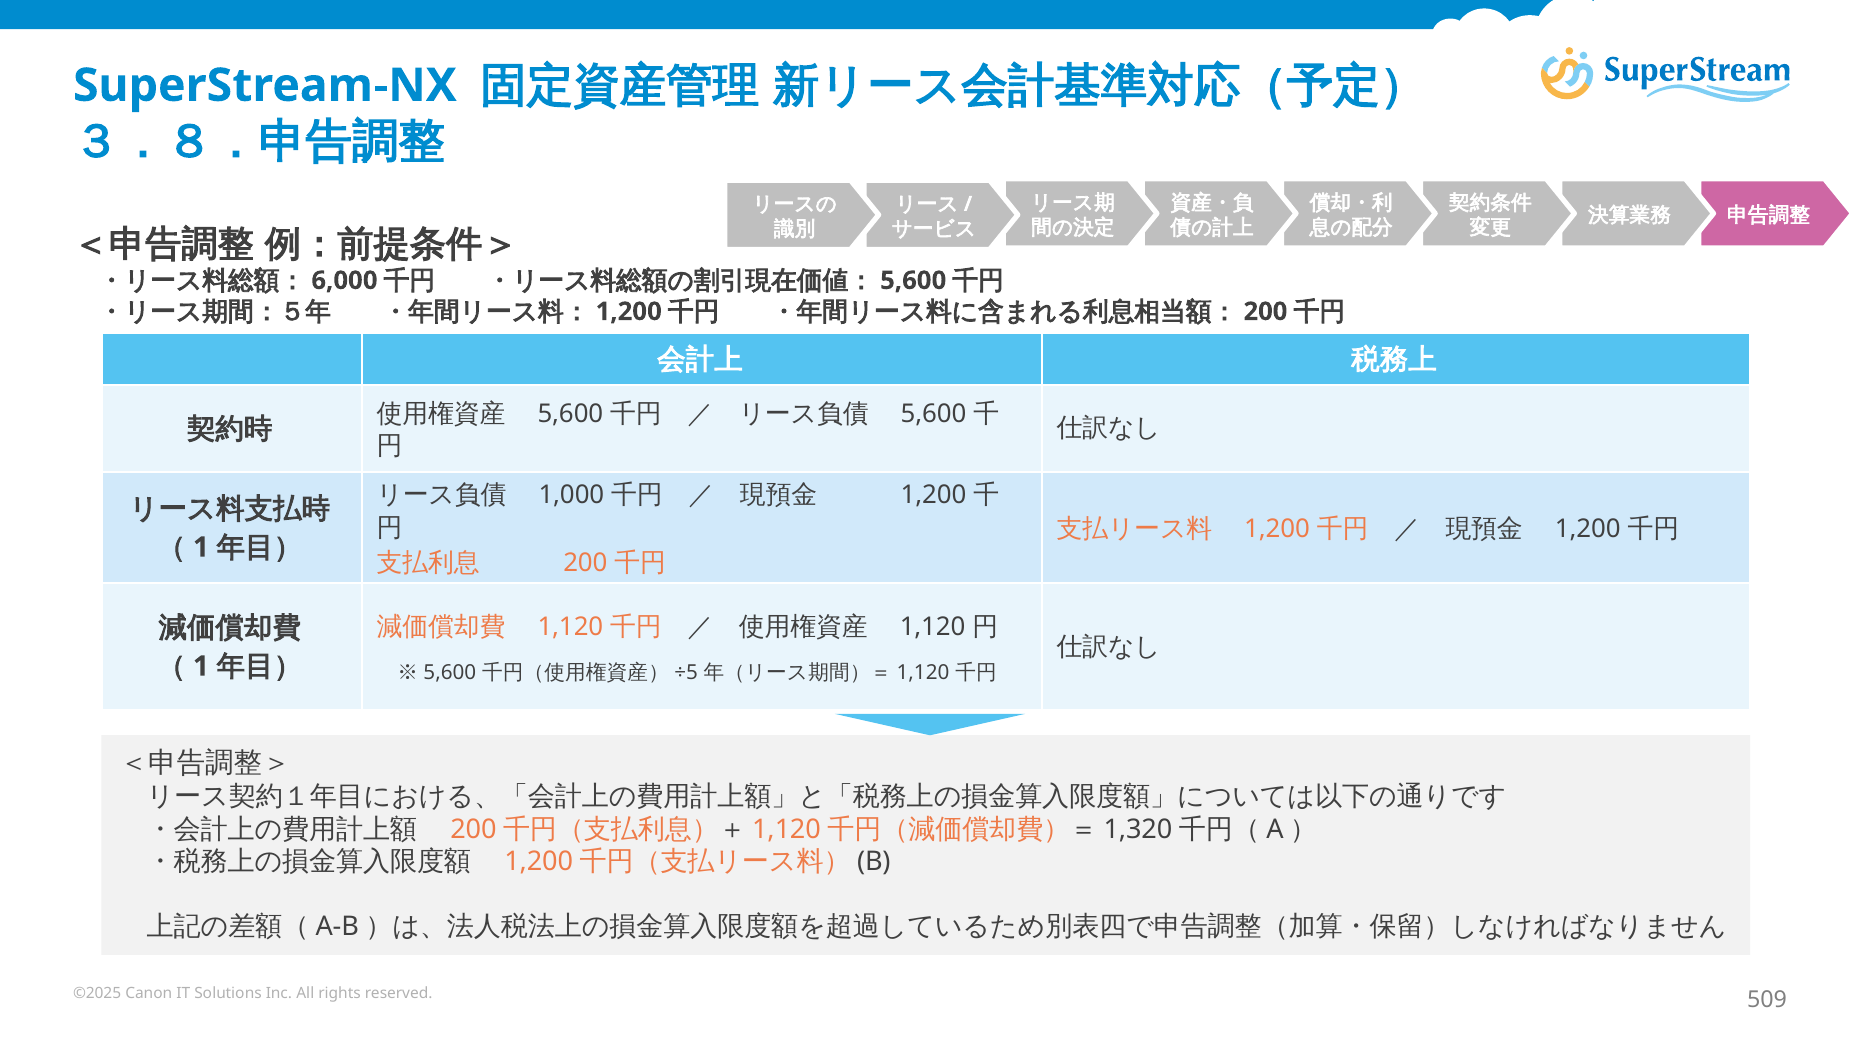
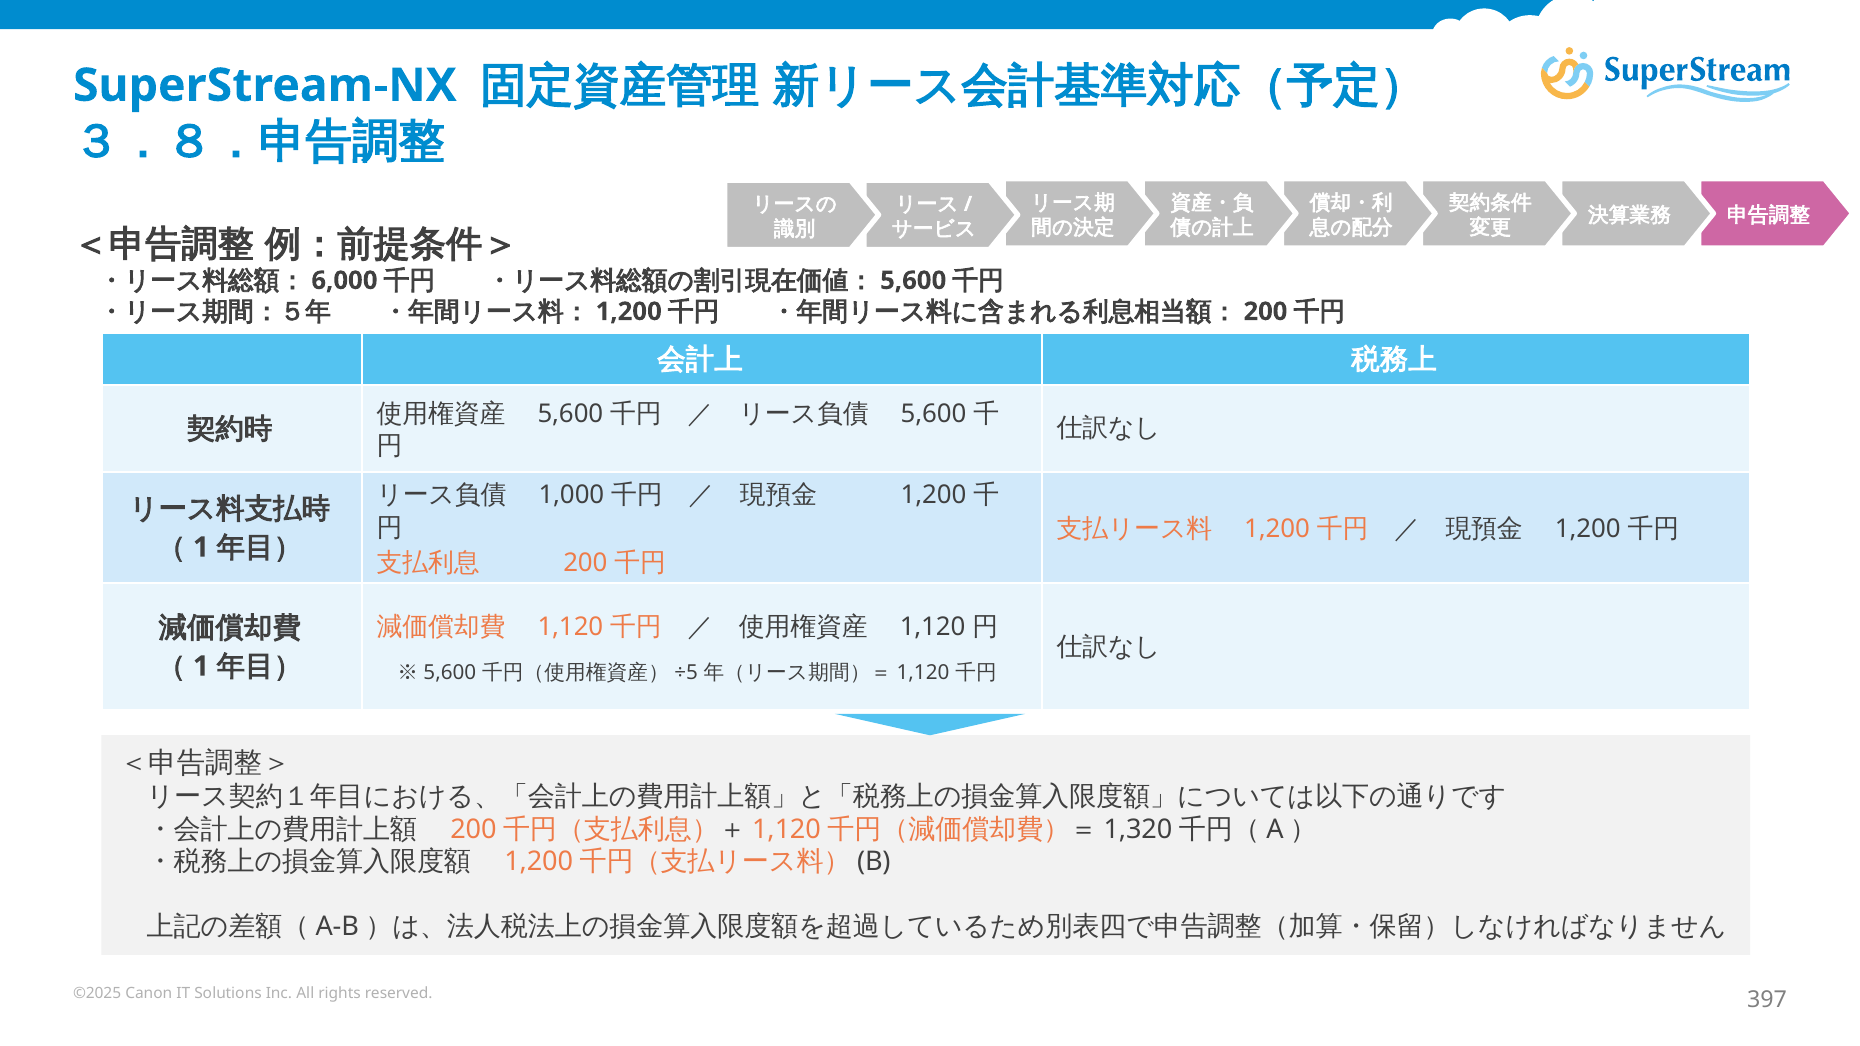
509: 509 -> 397
